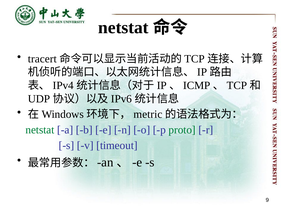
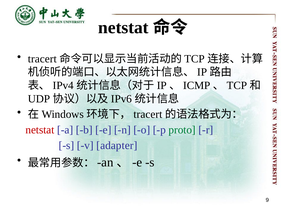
metric at (148, 115): metric -> tracert
netstat at (40, 130) colour: green -> red
timeout: timeout -> adapter
